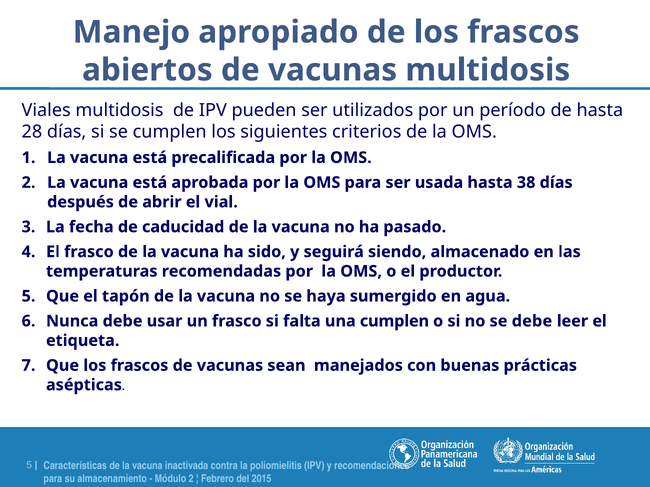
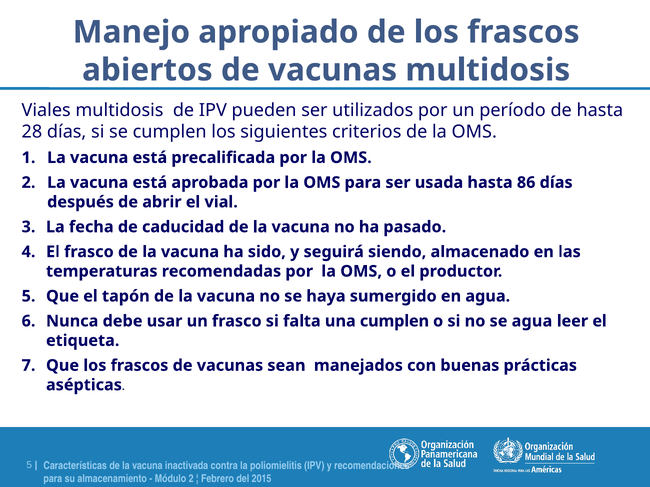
38: 38 -> 86
se debe: debe -> agua
